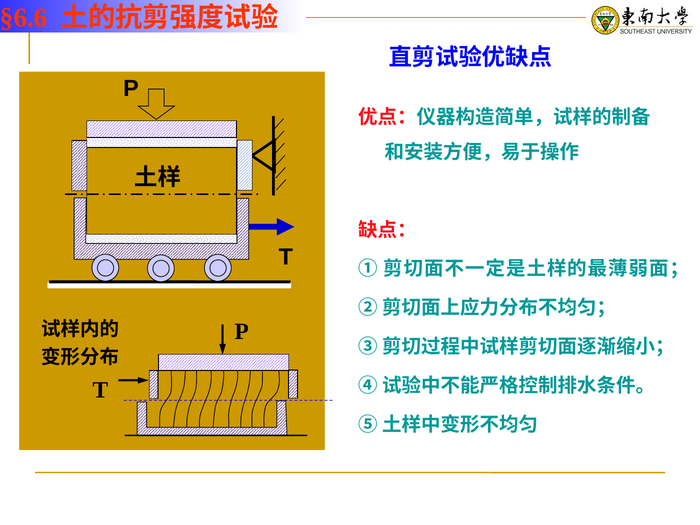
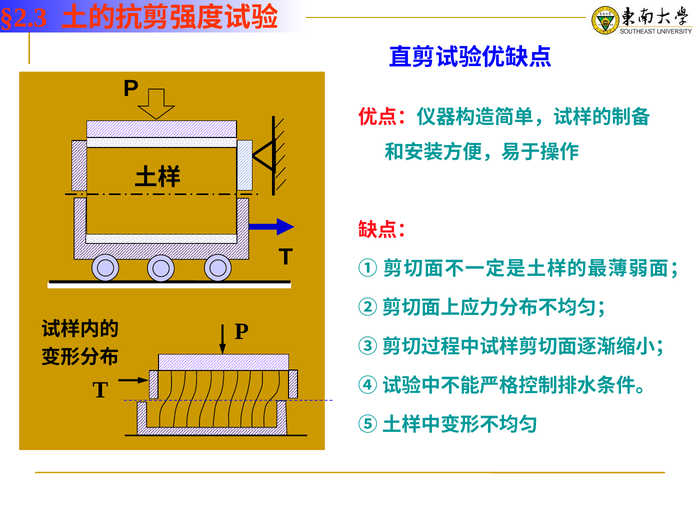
§6.6: §6.6 -> §2.3
